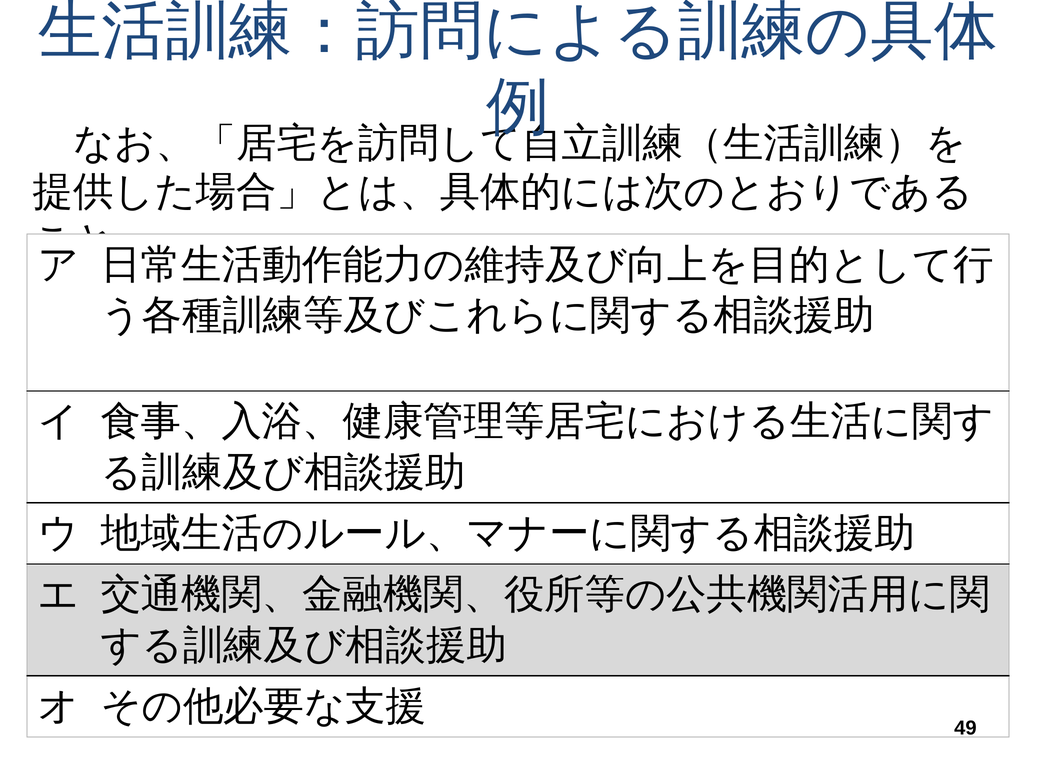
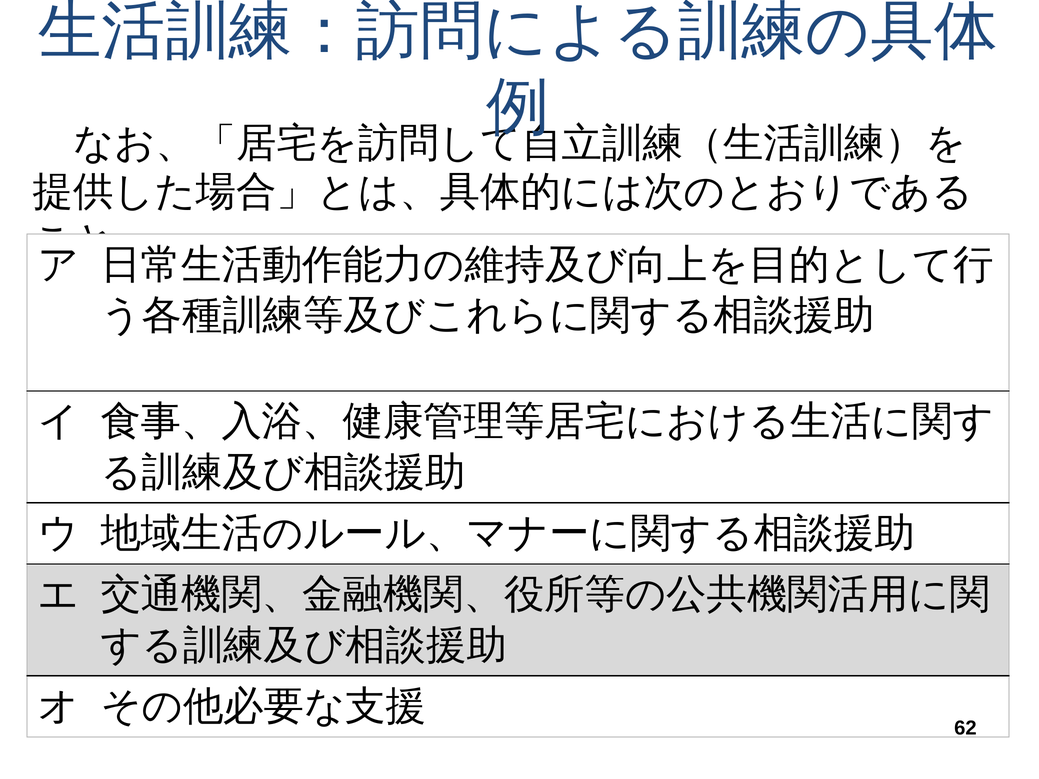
49: 49 -> 62
